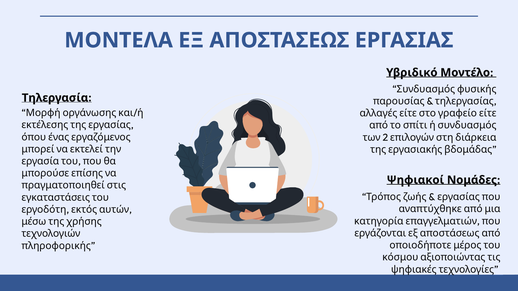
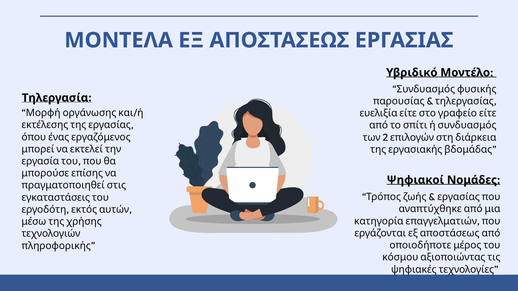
αλλαγές: αλλαγές -> ευελιξία
